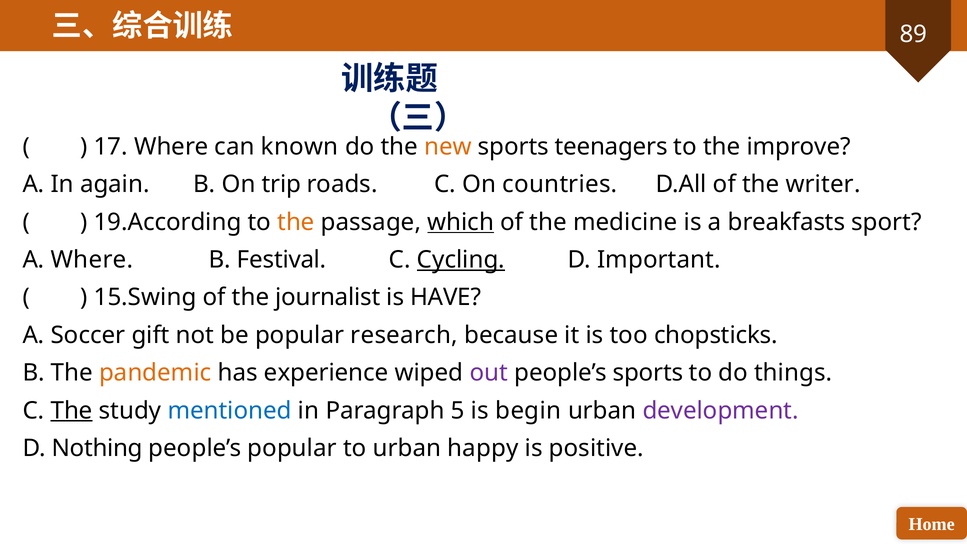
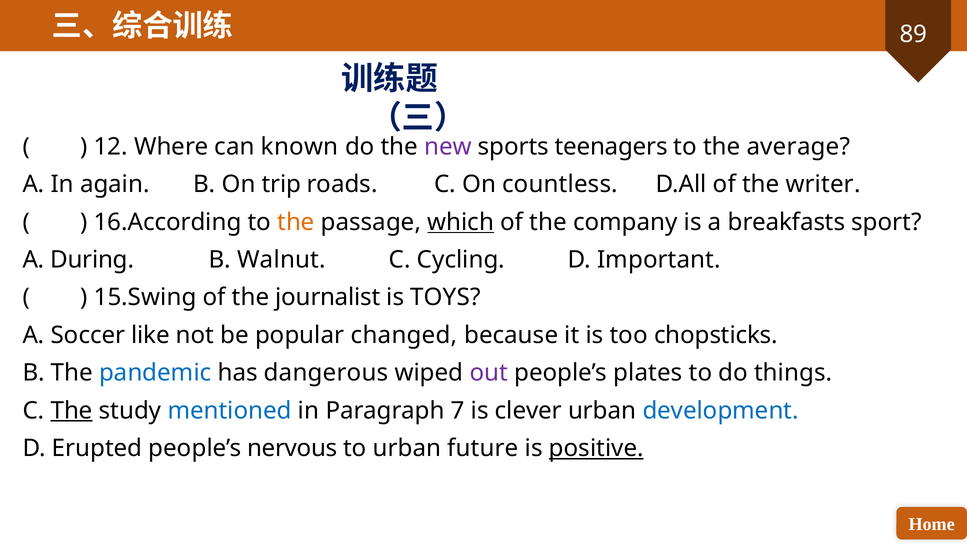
17: 17 -> 12
new colour: orange -> purple
improve: improve -> average
countries: countries -> countless
19.According: 19.According -> 16.According
medicine: medicine -> company
A Where: Where -> During
Festival: Festival -> Walnut
Cycling underline: present -> none
HAVE: HAVE -> TOYS
gift: gift -> like
research: research -> changed
pandemic colour: orange -> blue
experience: experience -> dangerous
people’s sports: sports -> plates
5: 5 -> 7
begin: begin -> clever
development colour: purple -> blue
Nothing: Nothing -> Erupted
people’s popular: popular -> nervous
happy: happy -> future
positive underline: none -> present
